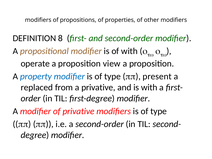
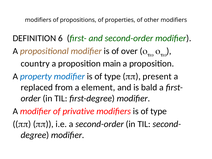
8: 8 -> 6
of with: with -> over
operate: operate -> country
view: view -> main
a privative: privative -> element
is with: with -> bald
